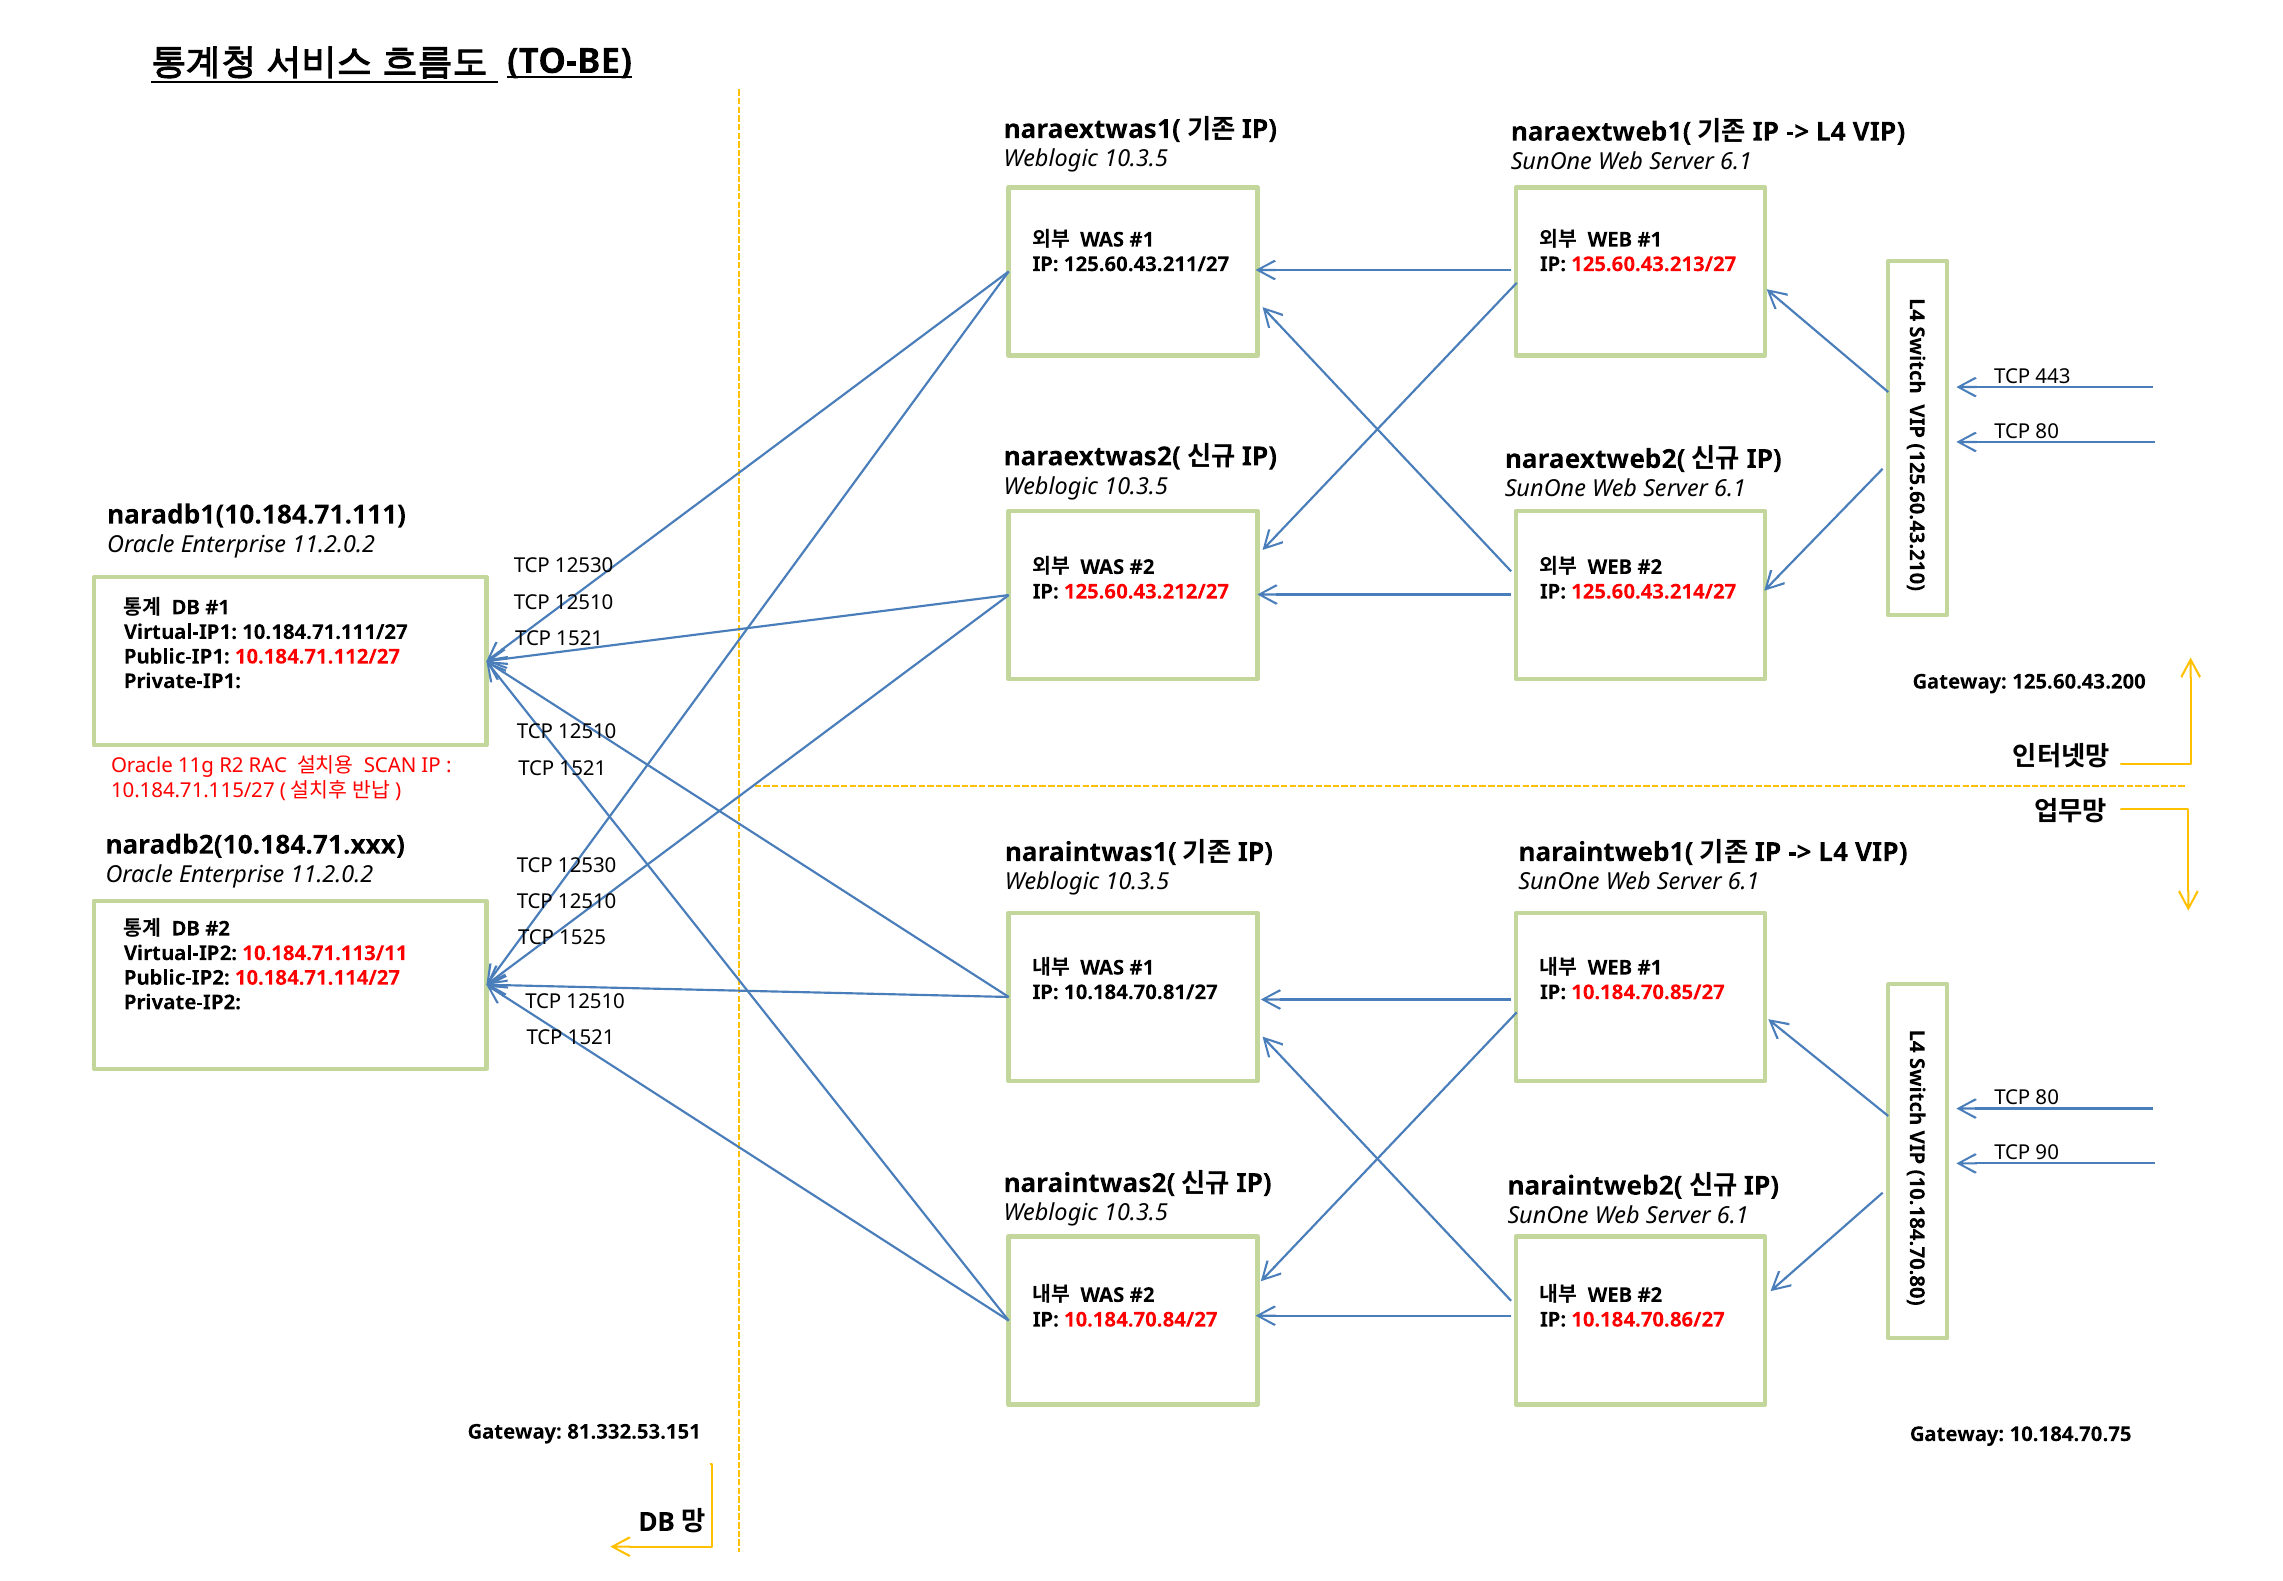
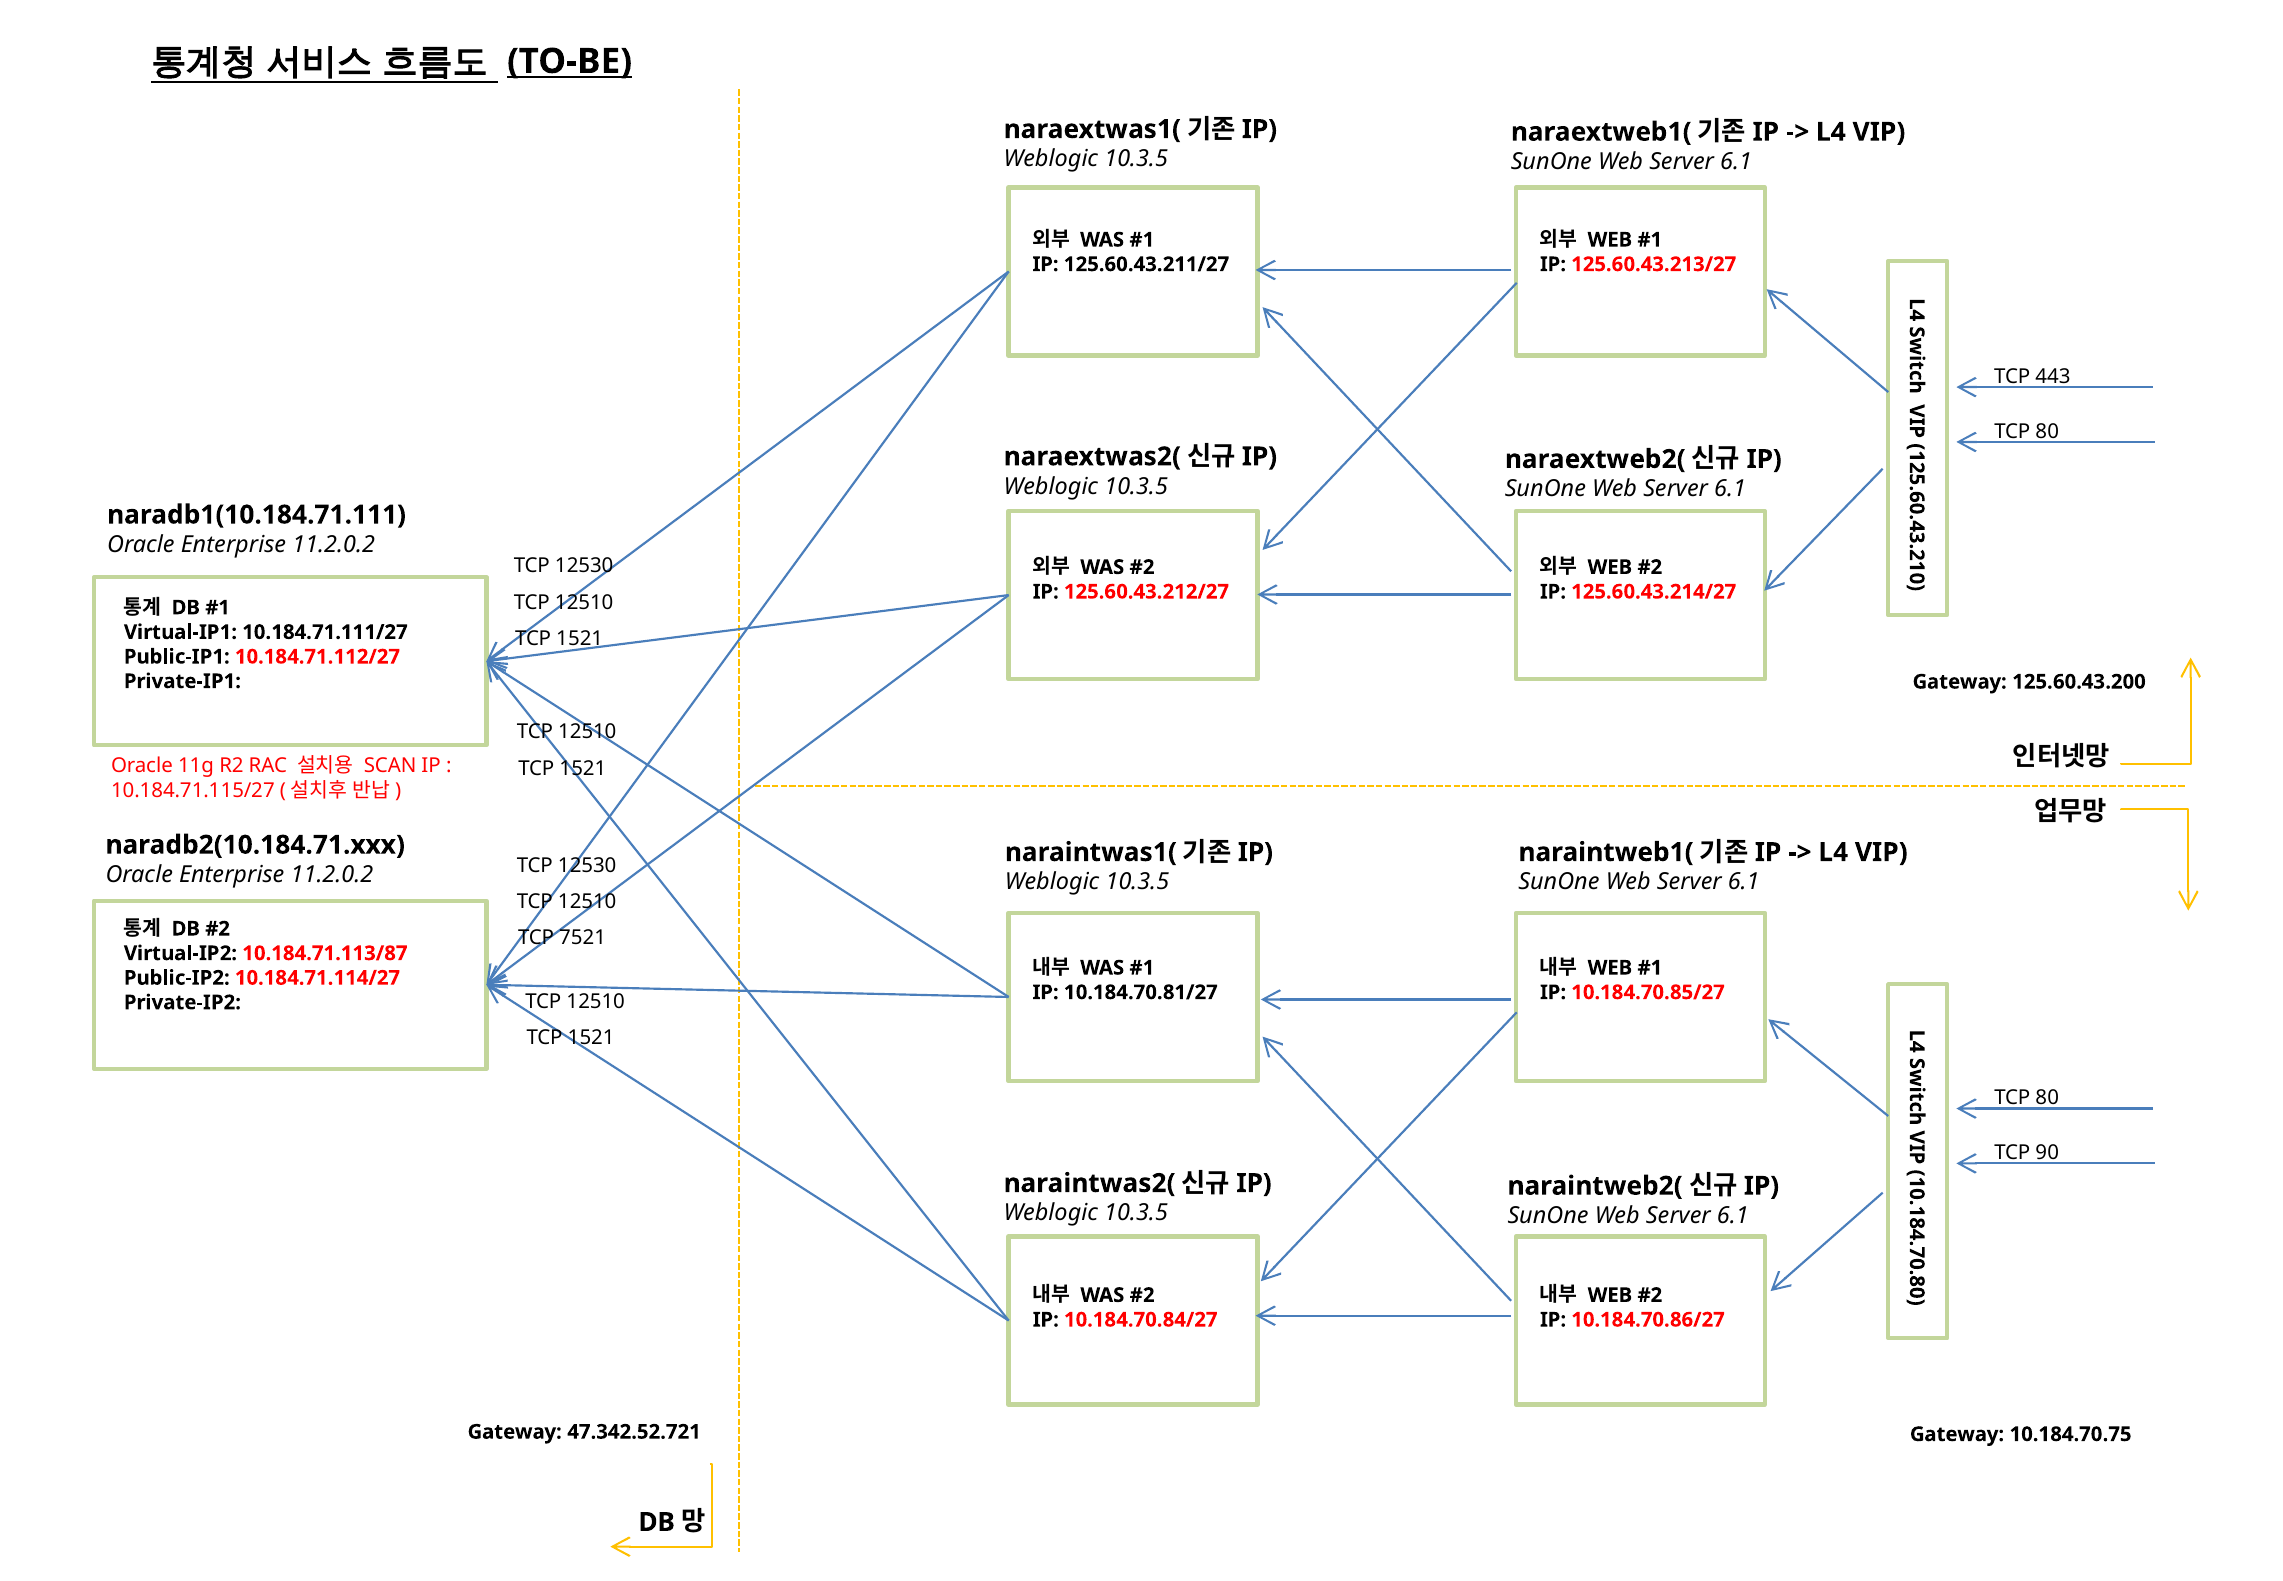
1525: 1525 -> 7521
10.184.71.113/11: 10.184.71.113/11 -> 10.184.71.113/87
81.332.53.151: 81.332.53.151 -> 47.342.52.721
